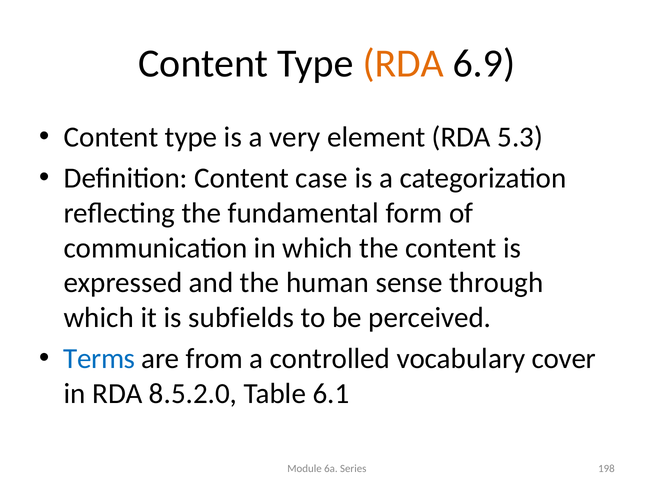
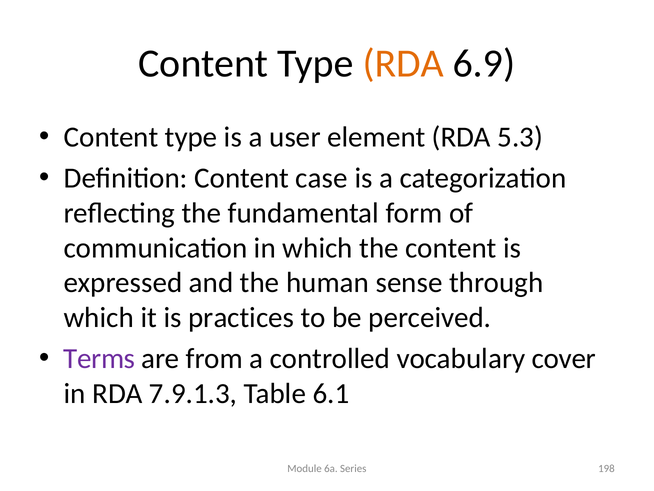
very: very -> user
subfields: subfields -> practices
Terms colour: blue -> purple
8.5.2.0: 8.5.2.0 -> 7.9.1.3
